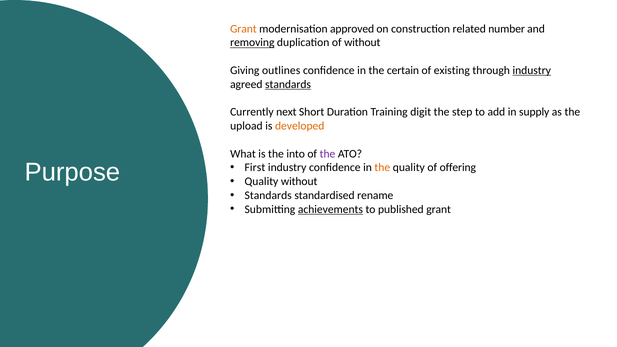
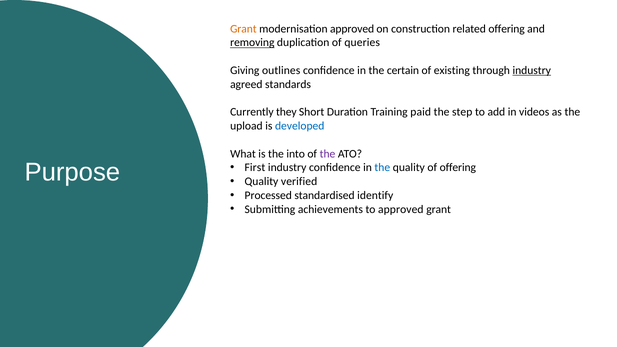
related number: number -> offering
of without: without -> queries
standards at (288, 84) underline: present -> none
next: next -> they
digit: digit -> paid
supply: supply -> videos
developed colour: orange -> blue
the at (382, 168) colour: orange -> blue
Quality without: without -> verified
Standards at (268, 195): Standards -> Processed
rename: rename -> identify
achievements underline: present -> none
to published: published -> approved
